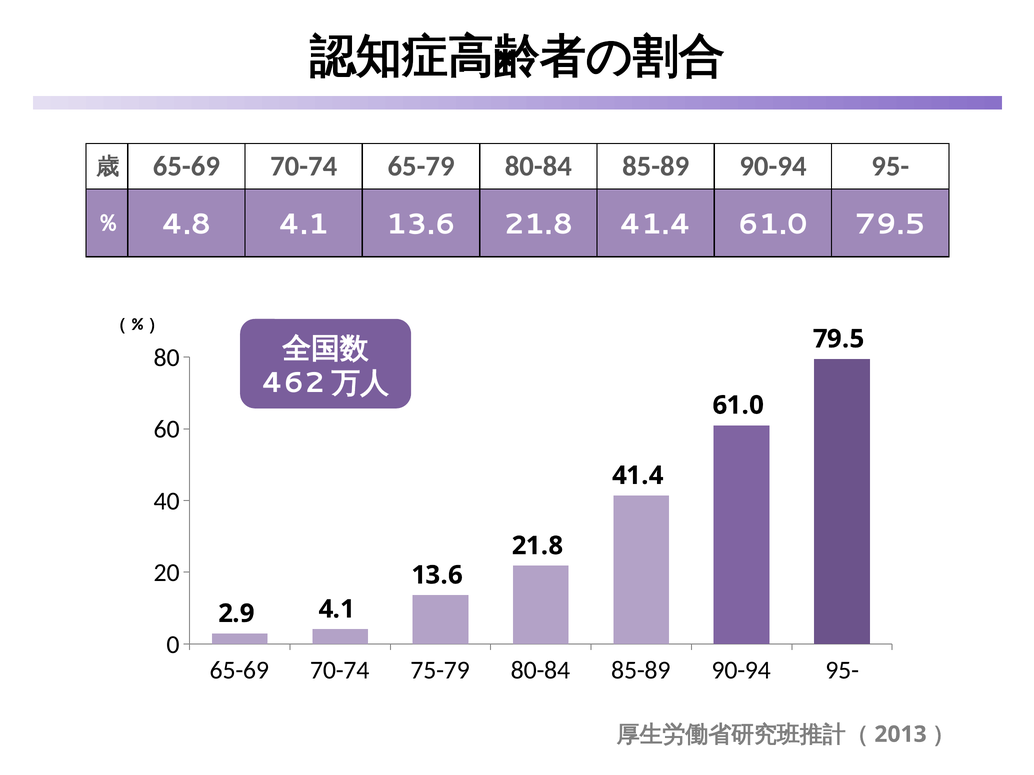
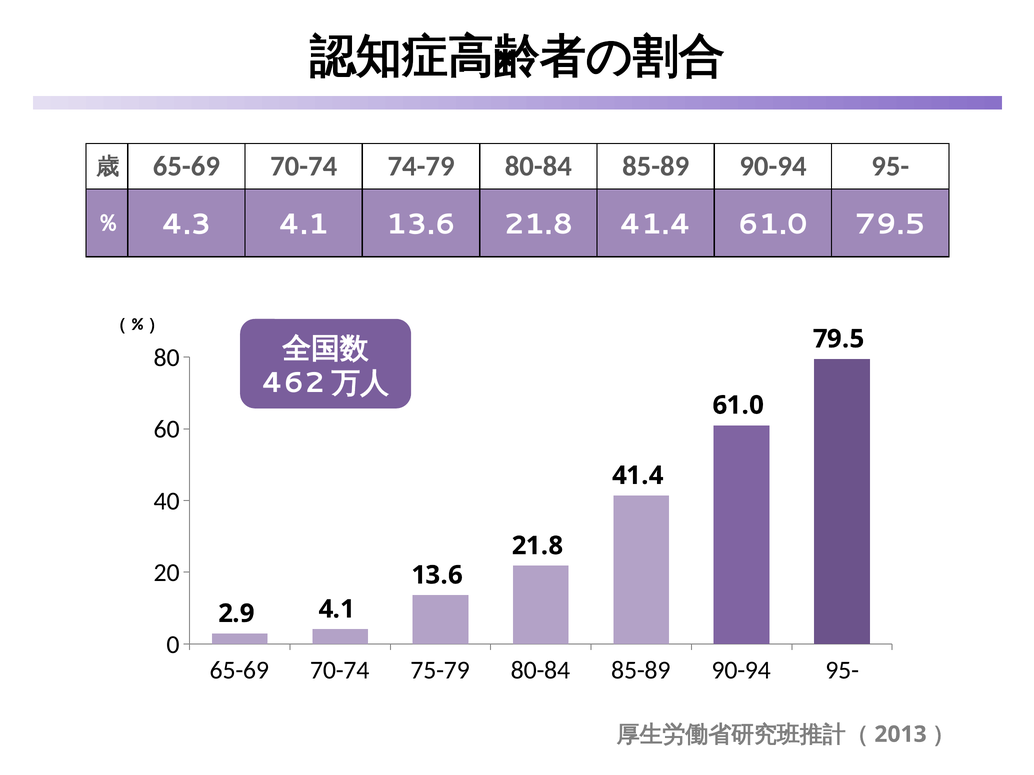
65-79: 65-79 -> 74-79
4.8: 4.8 -> 4.3
